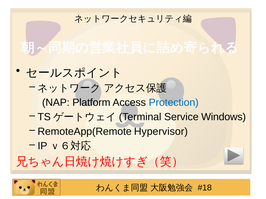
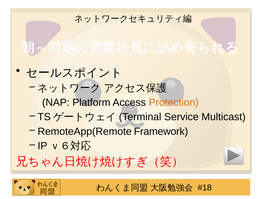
Protection colour: blue -> orange
Windows: Windows -> Multicast
Hypervisor: Hypervisor -> Framework
